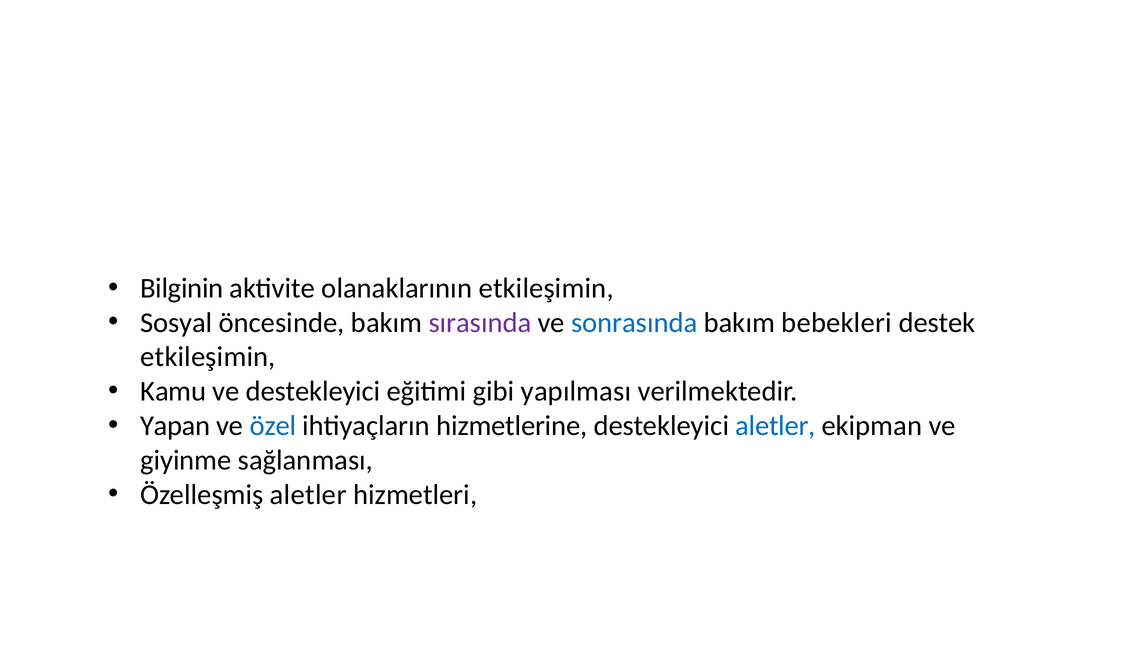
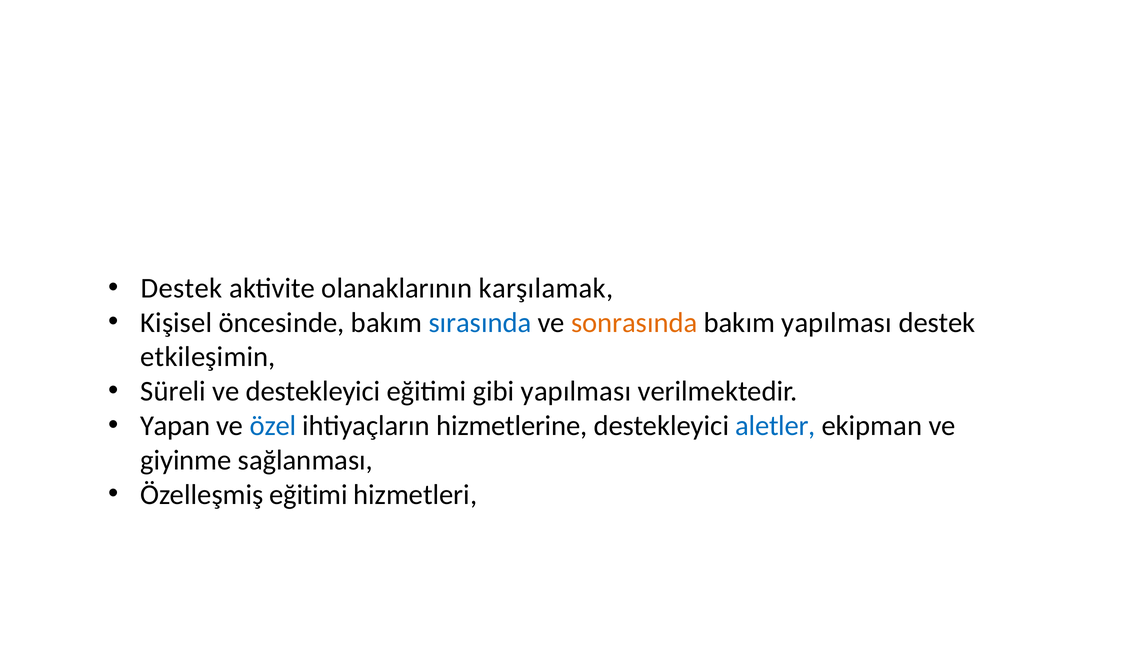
Bilginin at (182, 288): Bilginin -> Destek
olanaklarının etkileşimin: etkileşimin -> karşılamak
Sosyal: Sosyal -> Kişisel
sırasında colour: purple -> blue
sonrasında colour: blue -> orange
bakım bebekleri: bebekleri -> yapılması
Kamu: Kamu -> Süreli
Özelleşmiş aletler: aletler -> eğitimi
